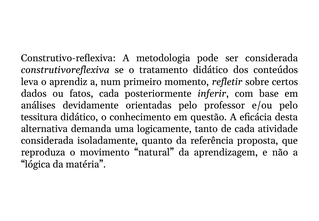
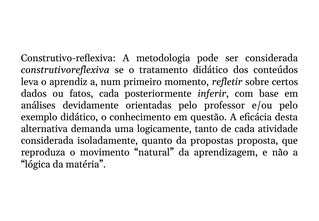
tessitura: tessitura -> exemplo
referência: referência -> propostas
